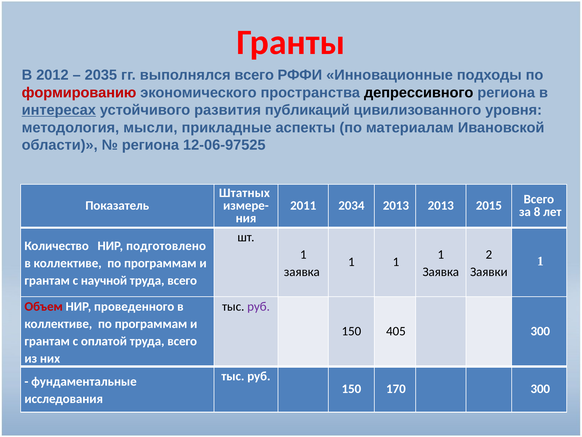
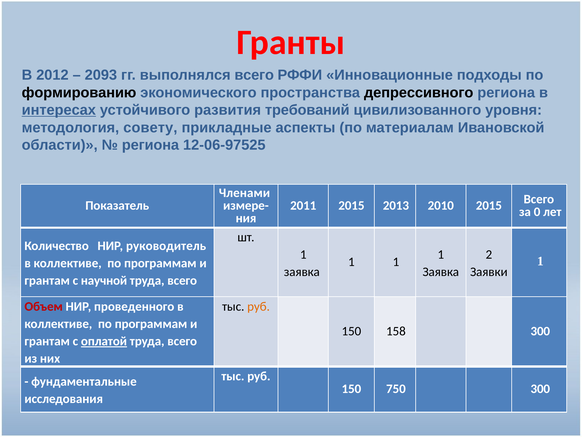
2035: 2035 -> 2093
формированию colour: red -> black
публикаций: публикаций -> требований
мысли: мысли -> совету
Штатных: Штатных -> Членами
2011 2034: 2034 -> 2015
2013 2013: 2013 -> 2010
8: 8 -> 0
подготовлено: подготовлено -> руководитель
руб at (259, 306) colour: purple -> orange
405: 405 -> 158
оплатой underline: none -> present
170: 170 -> 750
